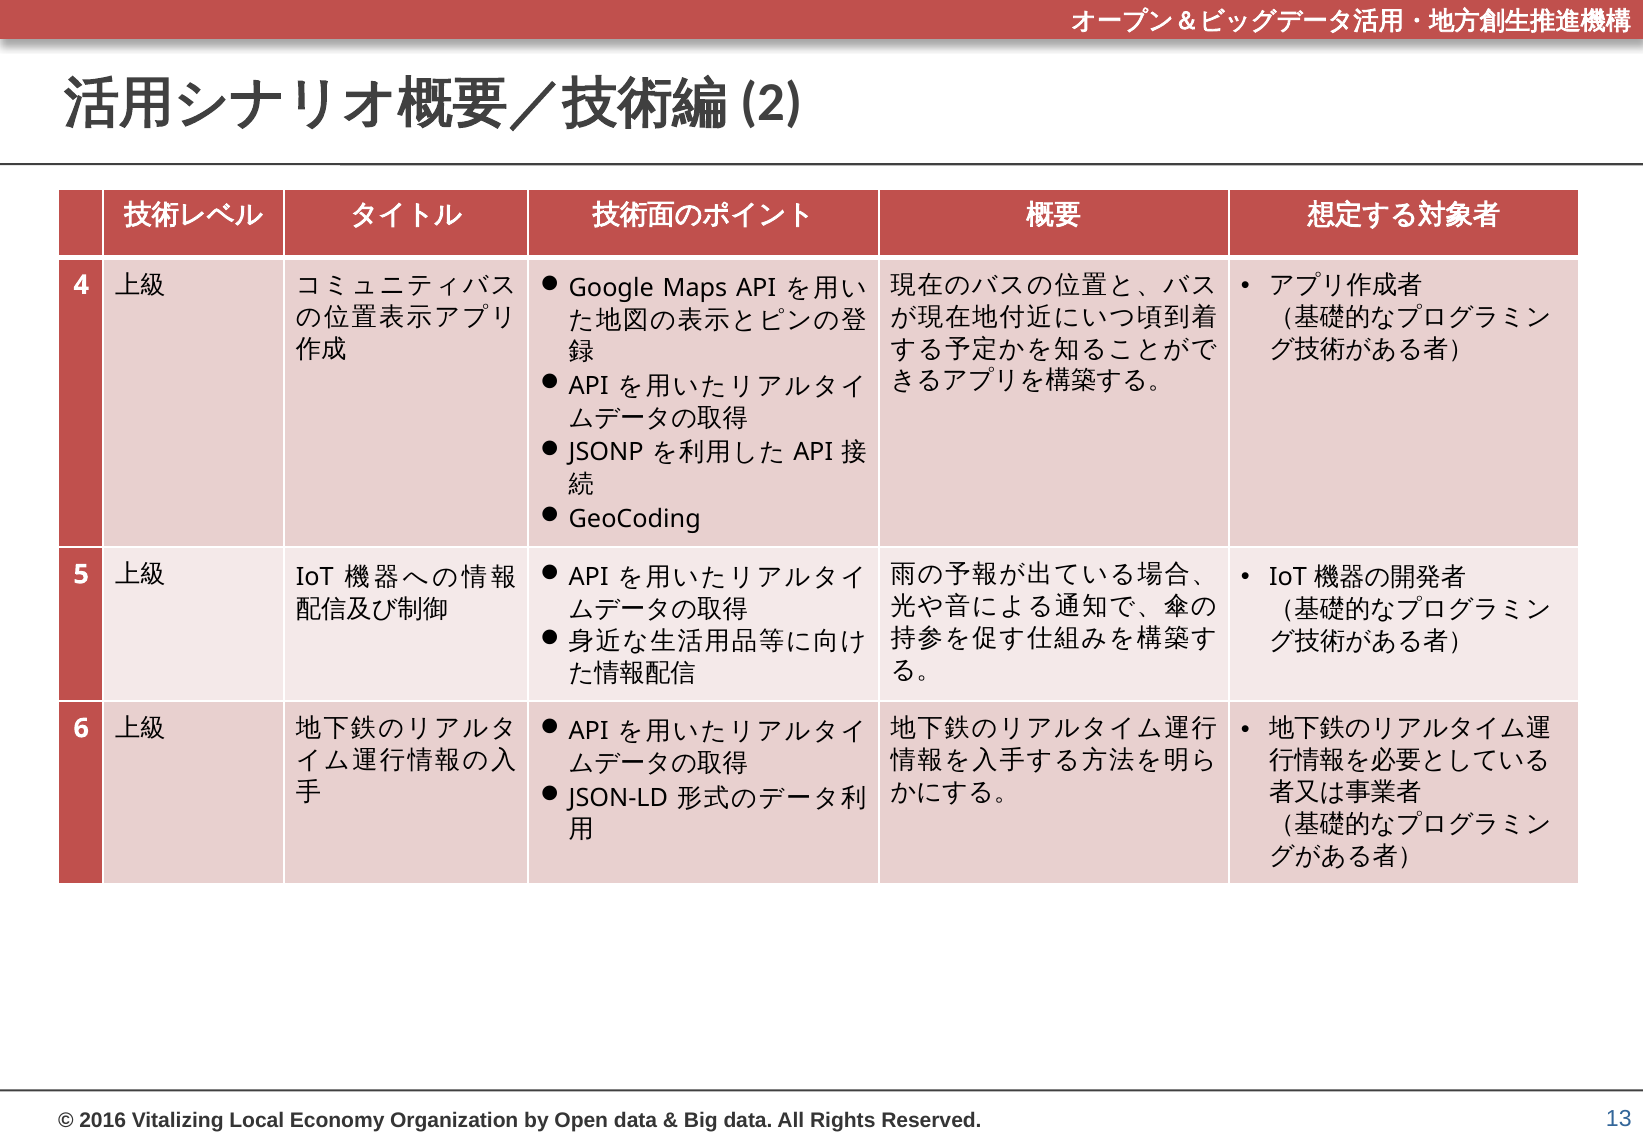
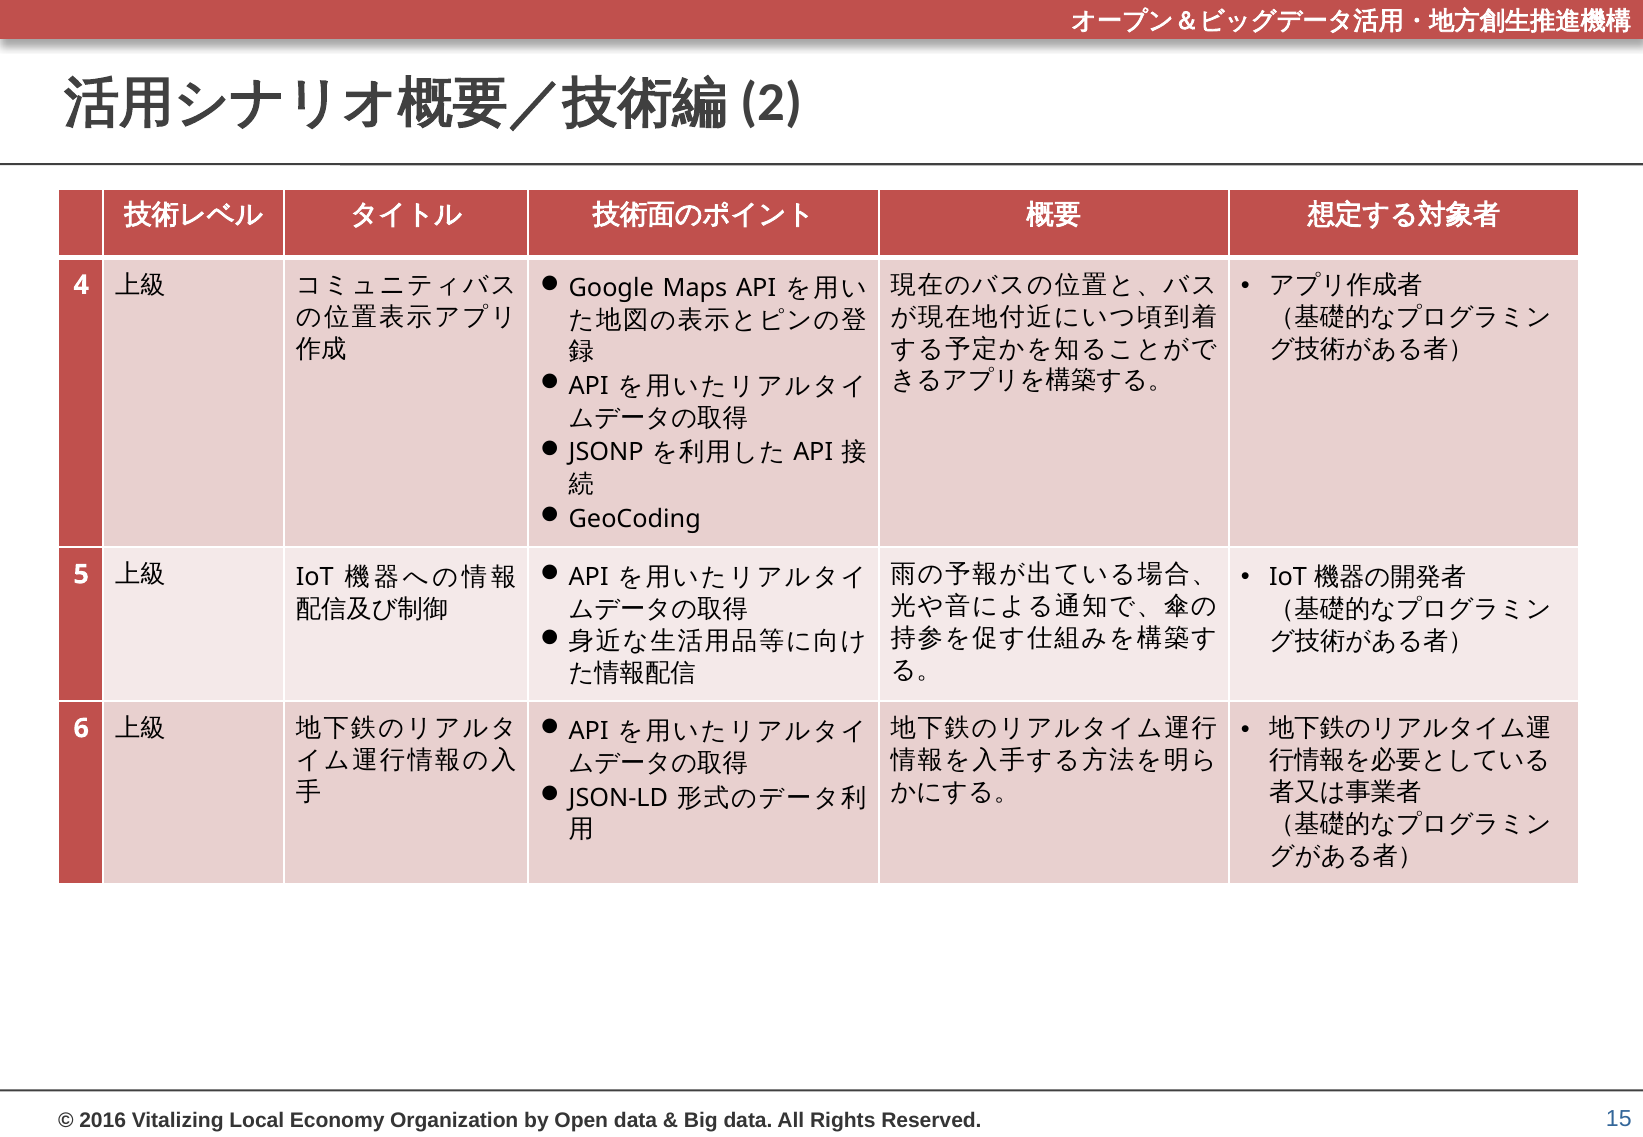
13: 13 -> 15
